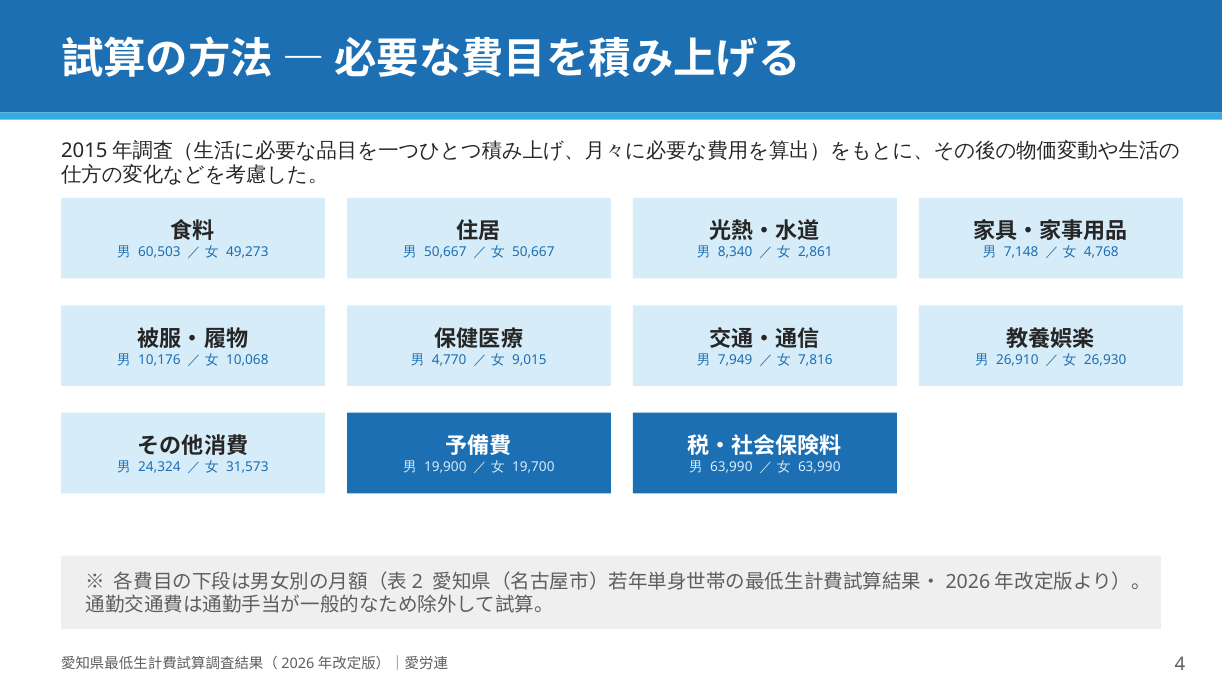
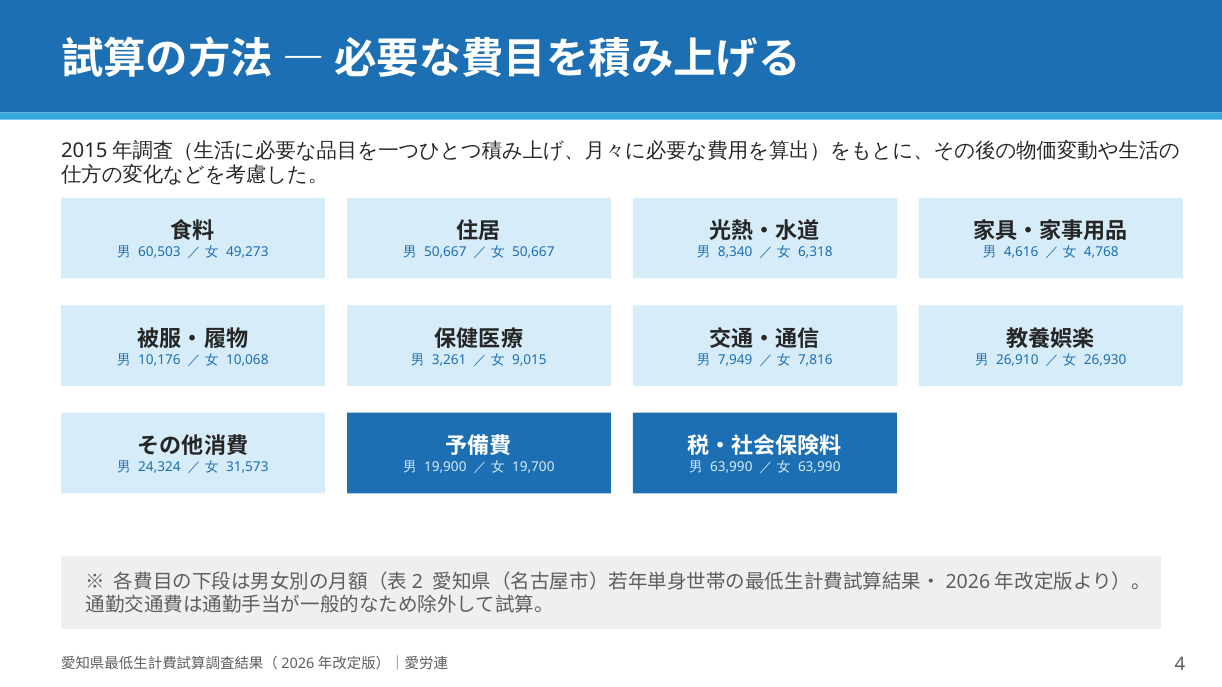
2,861: 2,861 -> 6,318
7,148: 7,148 -> 4,616
4,770: 4,770 -> 3,261
